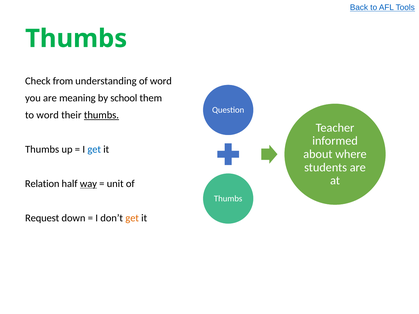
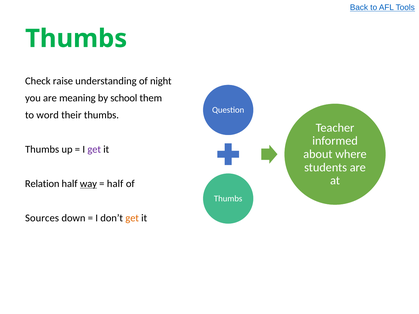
from: from -> raise
of word: word -> night
thumbs at (101, 115) underline: present -> none
get at (94, 150) colour: blue -> purple
unit at (115, 184): unit -> half
Request: Request -> Sources
